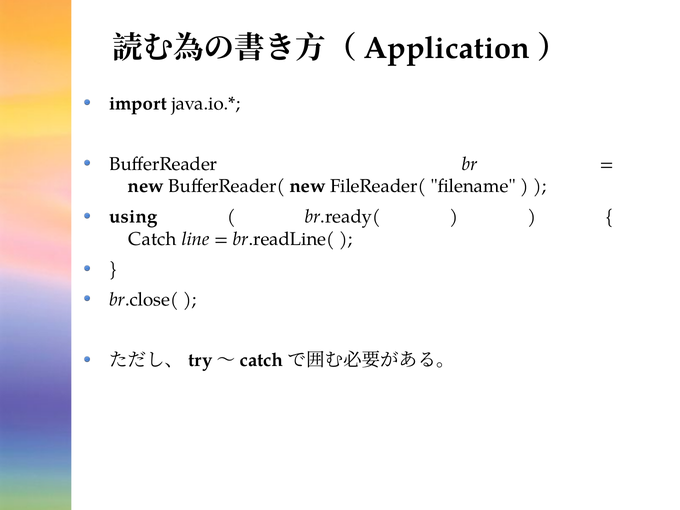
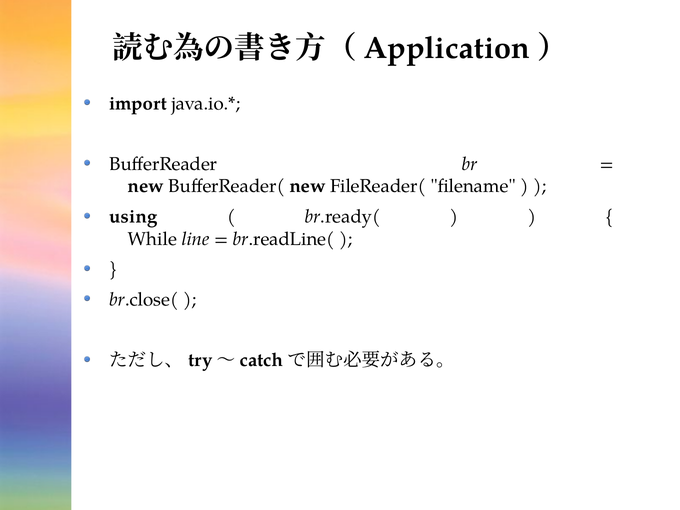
Catch at (152, 239): Catch -> While
